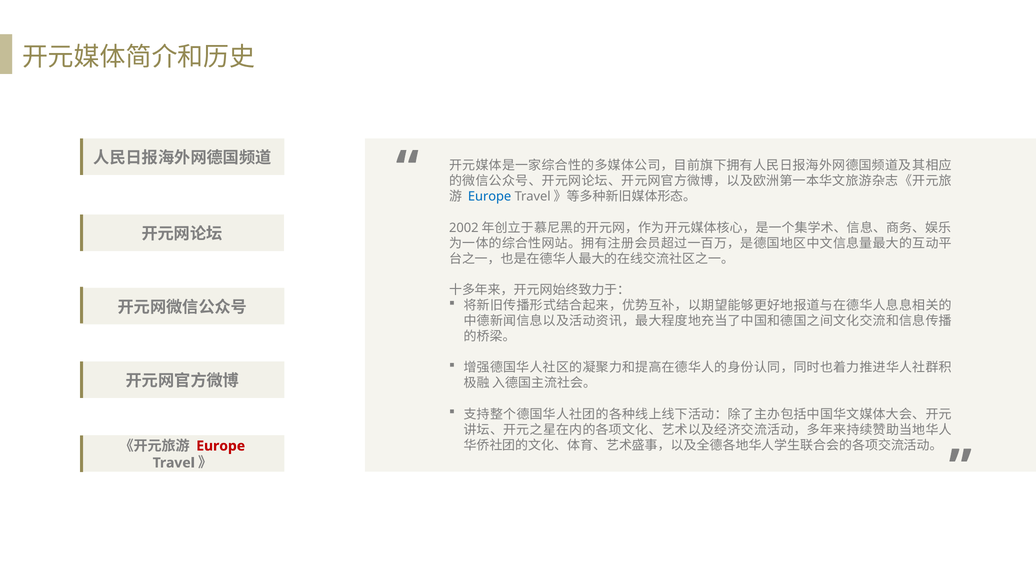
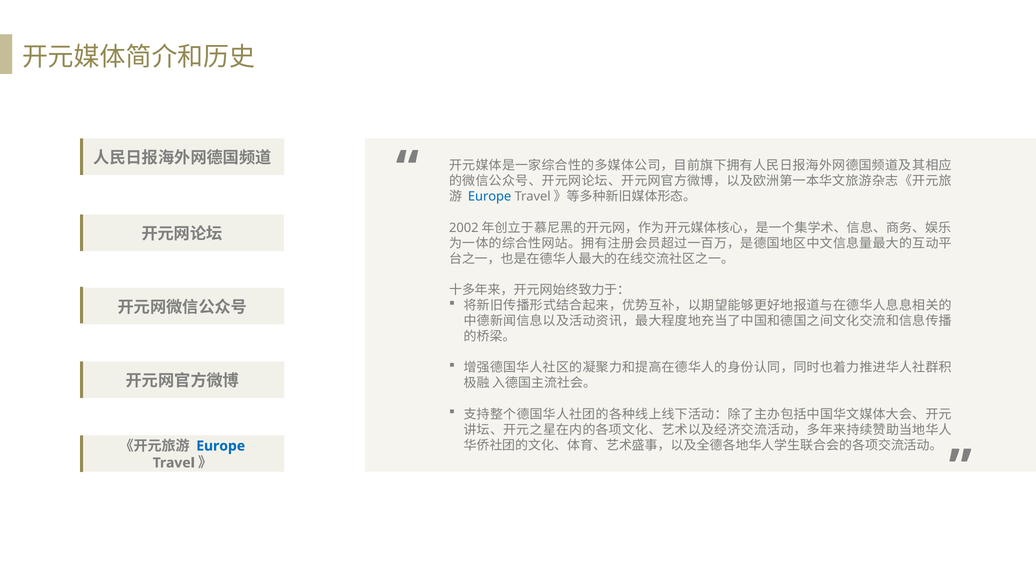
Europe at (221, 446) colour: red -> blue
